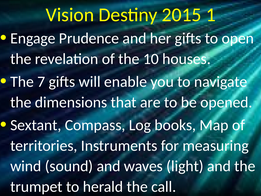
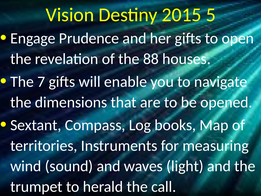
1: 1 -> 5
10: 10 -> 88
